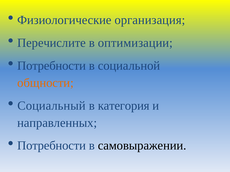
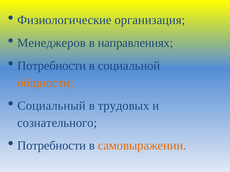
Перечислите: Перечислите -> Менеджеров
оптимизации: оптимизации -> направлениях
категория: категория -> трудовых
направленных: направленных -> сознательного
самовыражении colour: black -> orange
